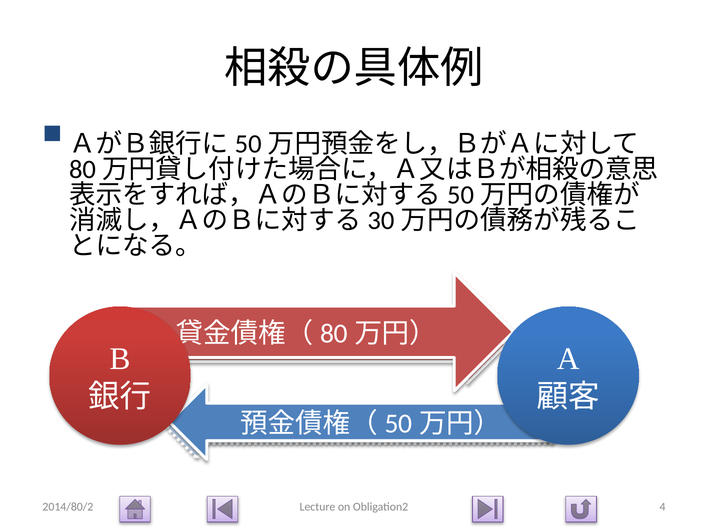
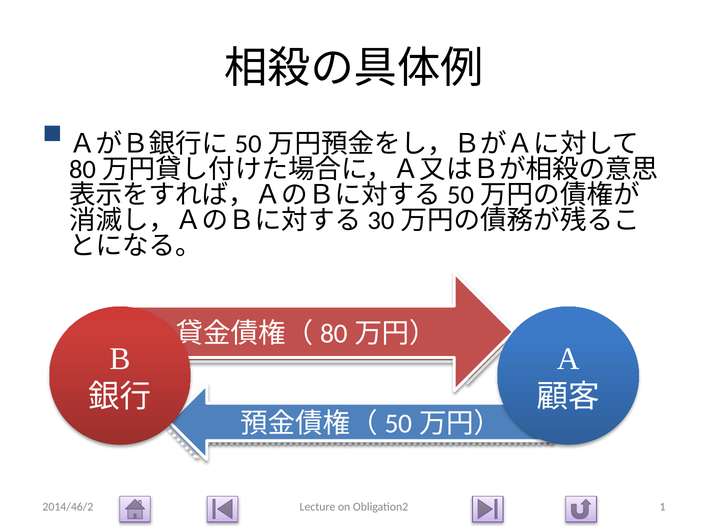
2014/80/2: 2014/80/2 -> 2014/46/2
4: 4 -> 1
